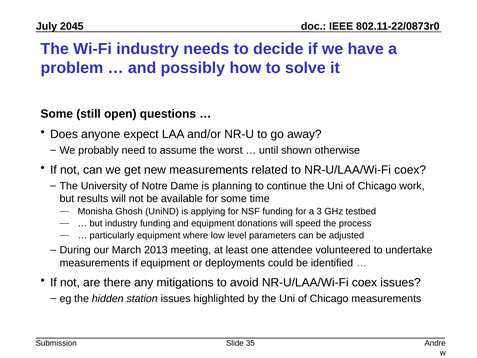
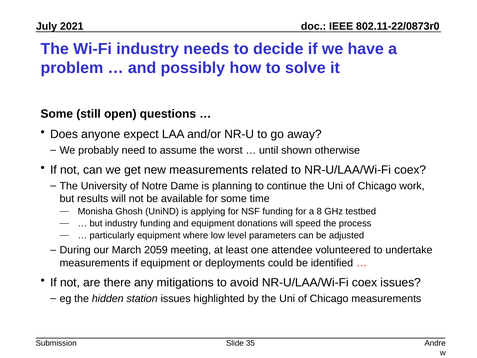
2045: 2045 -> 2021
3: 3 -> 8
2013: 2013 -> 2059
